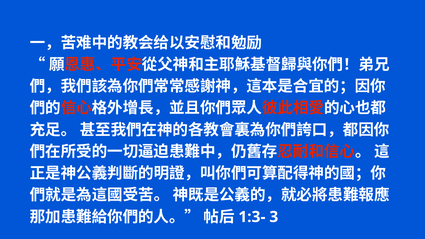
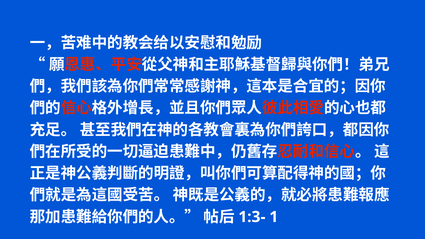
3: 3 -> 1
